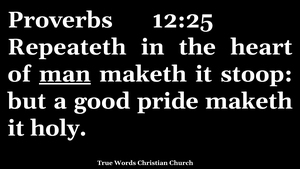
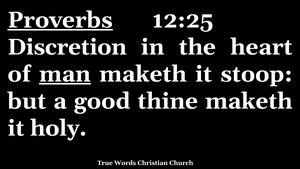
Proverbs underline: none -> present
Repeateth: Repeateth -> Discretion
pride: pride -> thine
